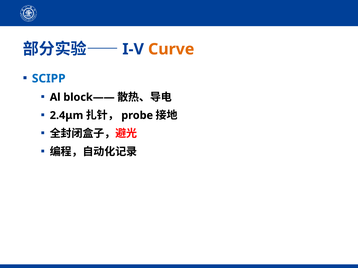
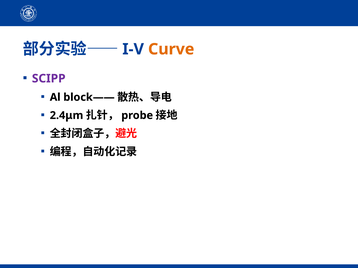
SCIPP colour: blue -> purple
